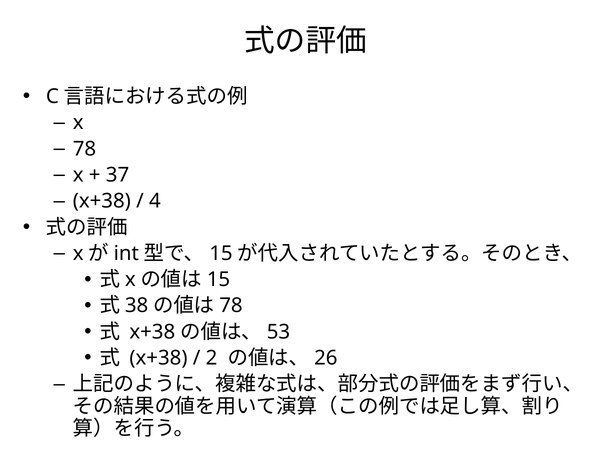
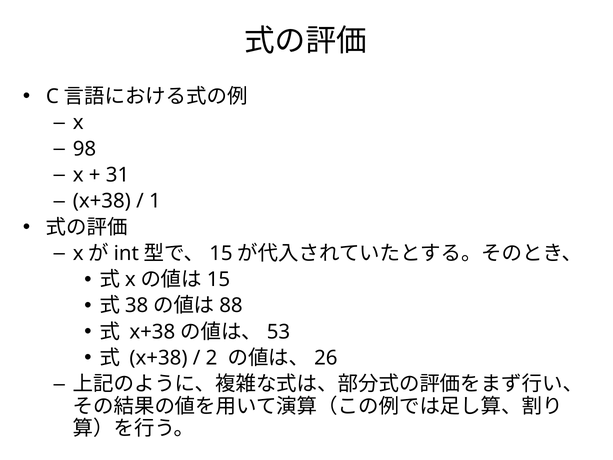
78 at (84, 149): 78 -> 98
37: 37 -> 31
4: 4 -> 1
78 at (231, 306): 78 -> 88
